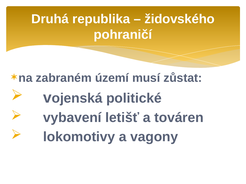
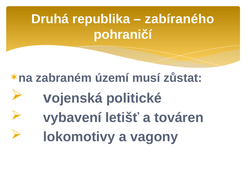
židovského: židovského -> zabíraného
